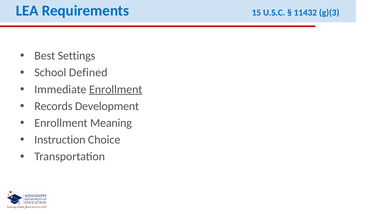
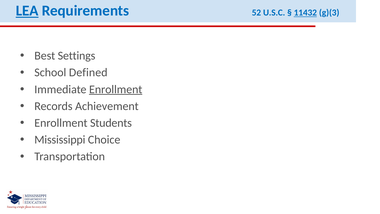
LEA underline: none -> present
15: 15 -> 52
11432 underline: none -> present
Development: Development -> Achievement
Meaning: Meaning -> Students
Instruction: Instruction -> Mississippi
